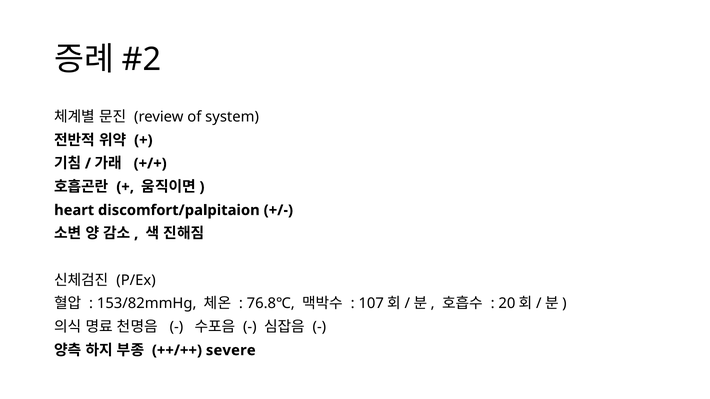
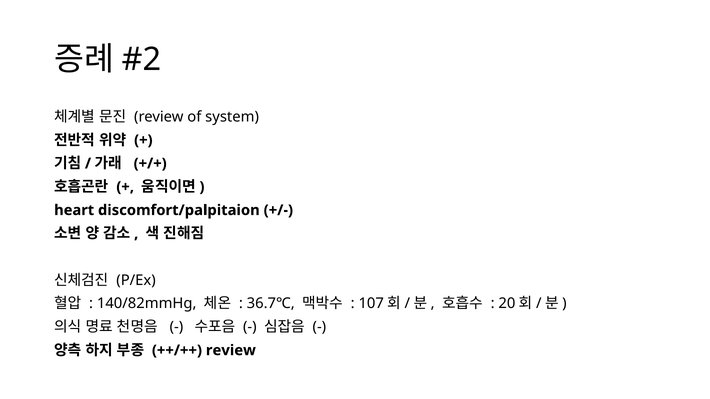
153/82mmHg: 153/82mmHg -> 140/82mmHg
76.8℃: 76.8℃ -> 36.7℃
severe at (231, 351): severe -> review
